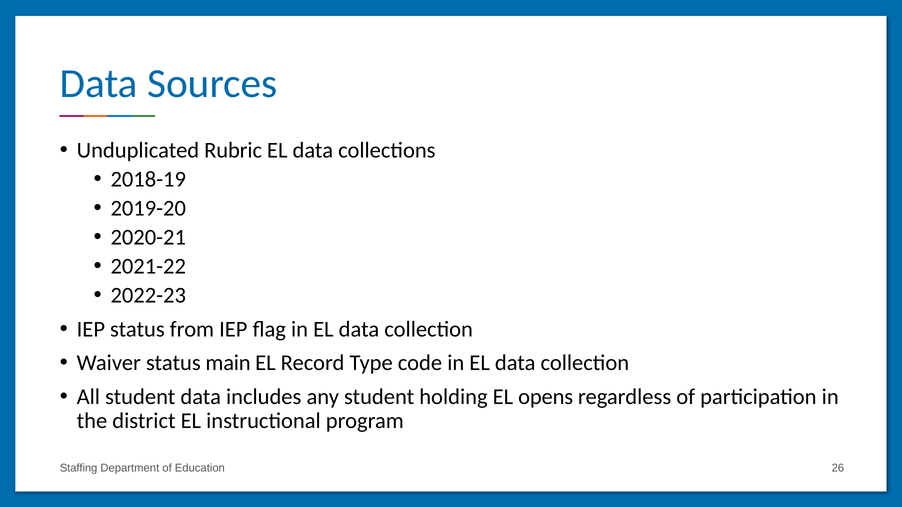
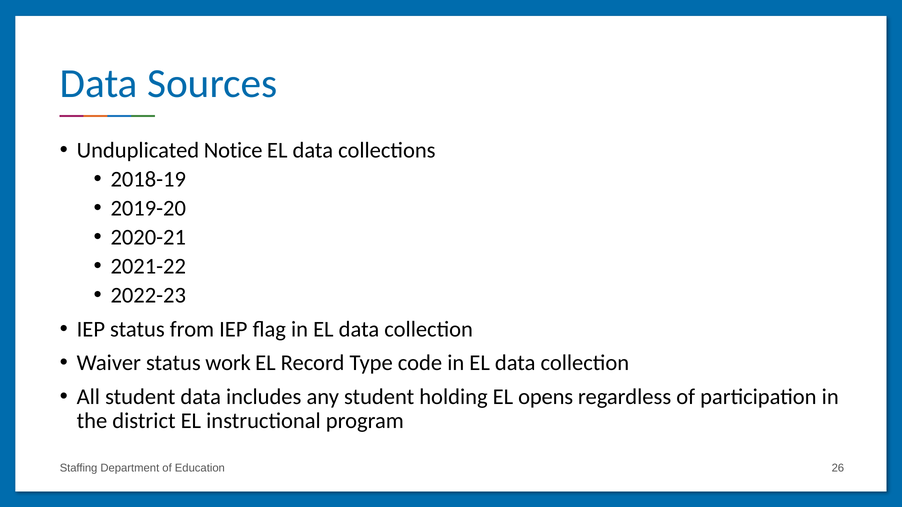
Rubric: Rubric -> Notice
main: main -> work
